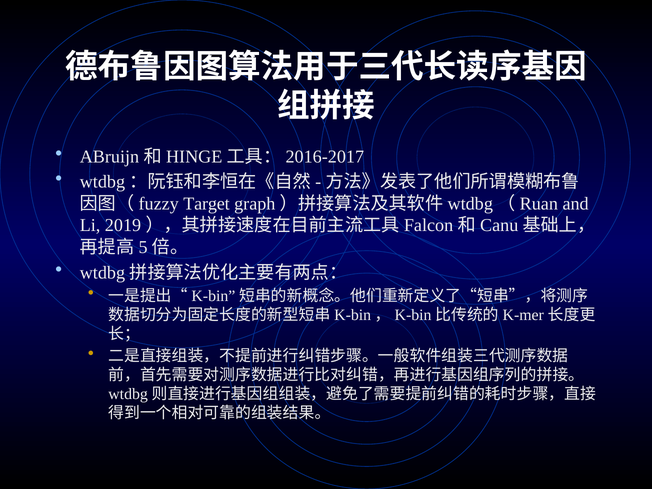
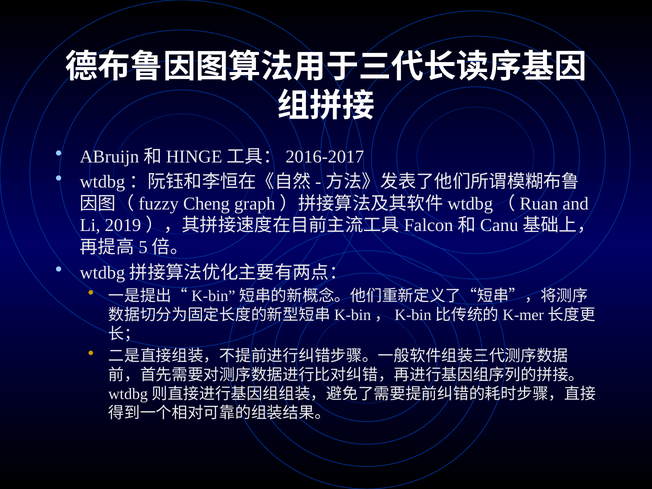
Target: Target -> Cheng
